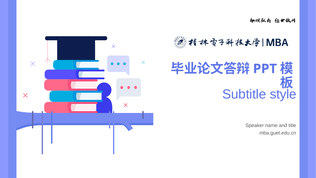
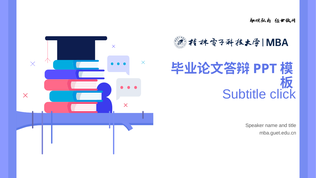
style: style -> click
